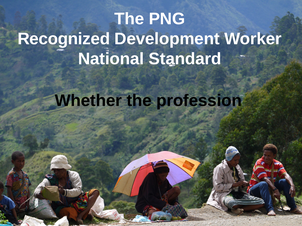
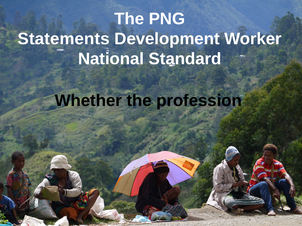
Recognized: Recognized -> Statements
